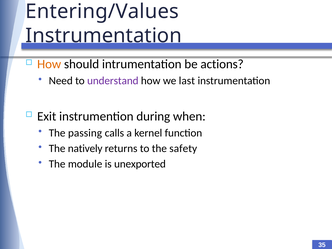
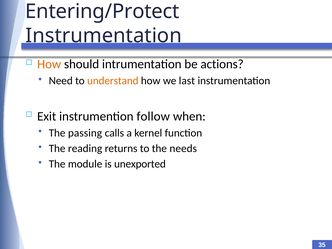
Entering/Values: Entering/Values -> Entering/Protect
understand colour: purple -> orange
during: during -> follow
natively: natively -> reading
safety: safety -> needs
